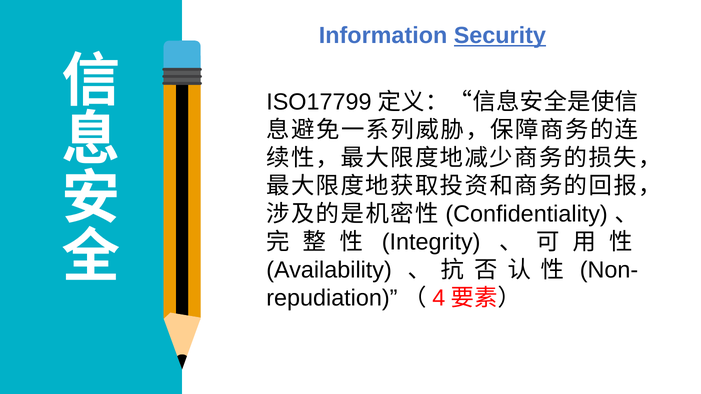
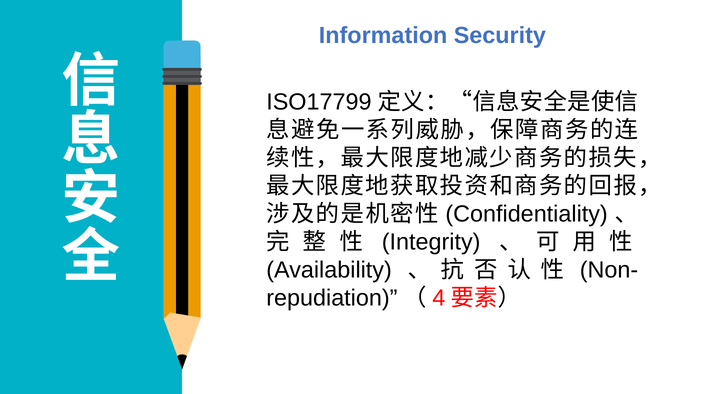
Security underline: present -> none
